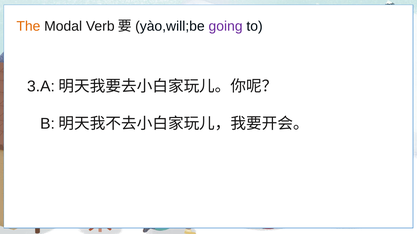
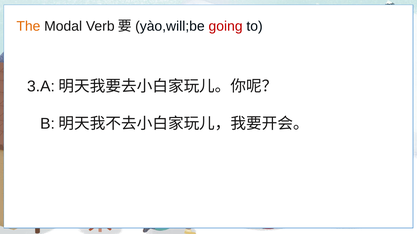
going colour: purple -> red
